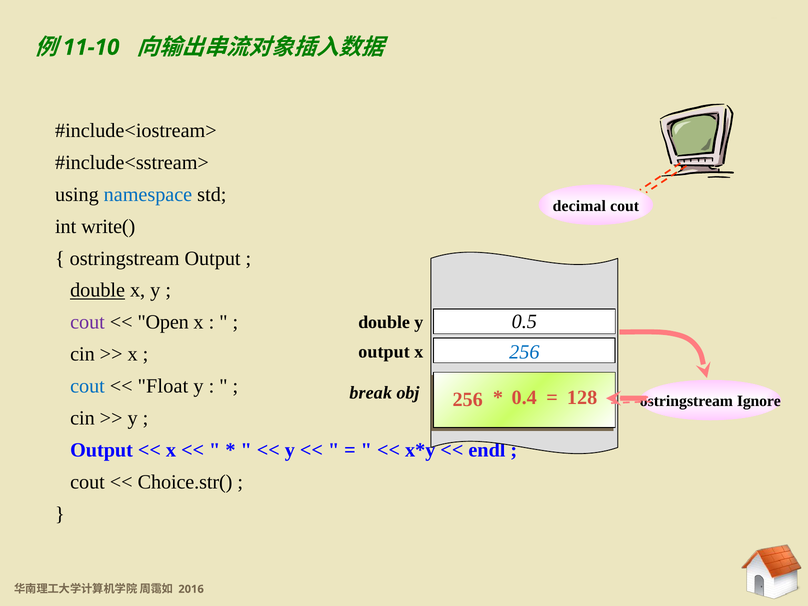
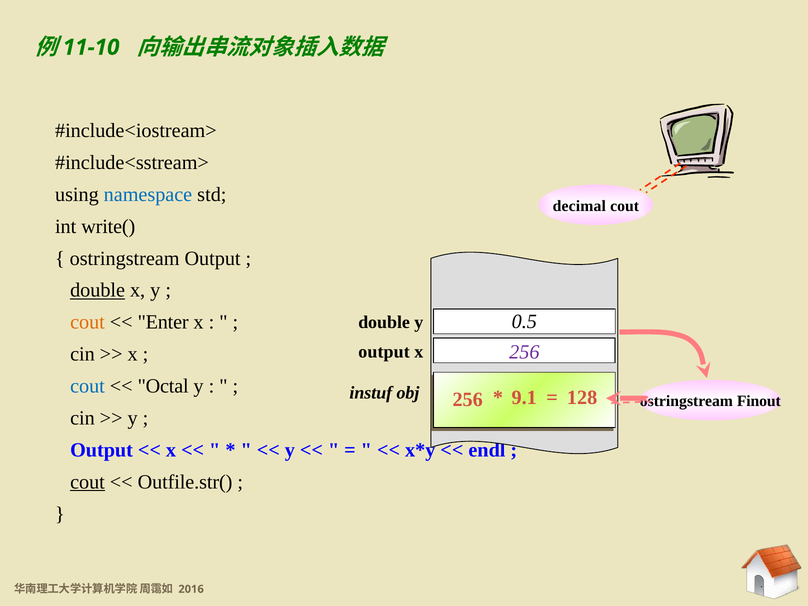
cout at (87, 322) colour: purple -> orange
Open: Open -> Enter
256 at (524, 352) colour: blue -> purple
Float: Float -> Octal
break: break -> instuf
0.4: 0.4 -> 9.1
Ignore: Ignore -> Finout
cout at (87, 482) underline: none -> present
Choice.str(: Choice.str( -> Outfile.str(
